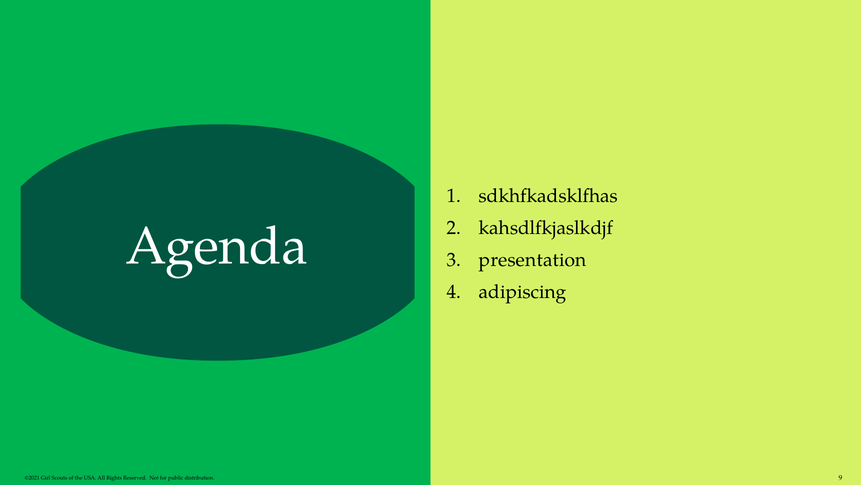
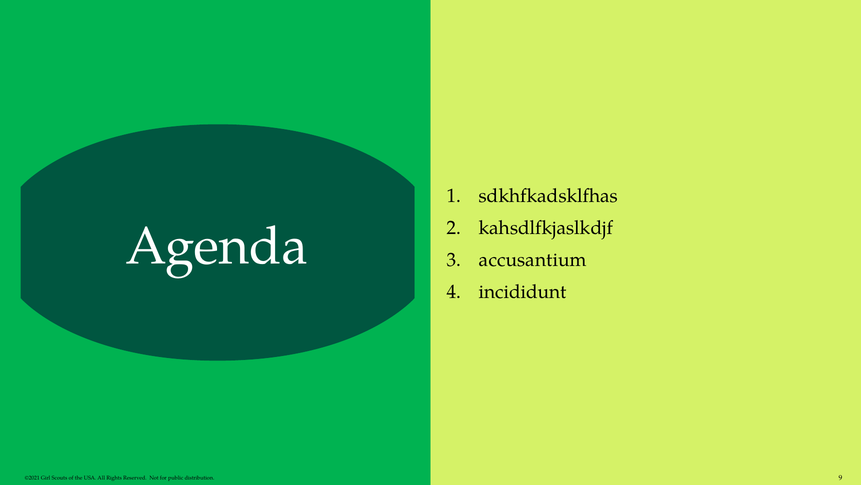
presentation: presentation -> accusantium
adipiscing: adipiscing -> incididunt
